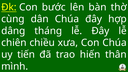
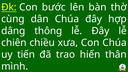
tháng: tháng -> thông
